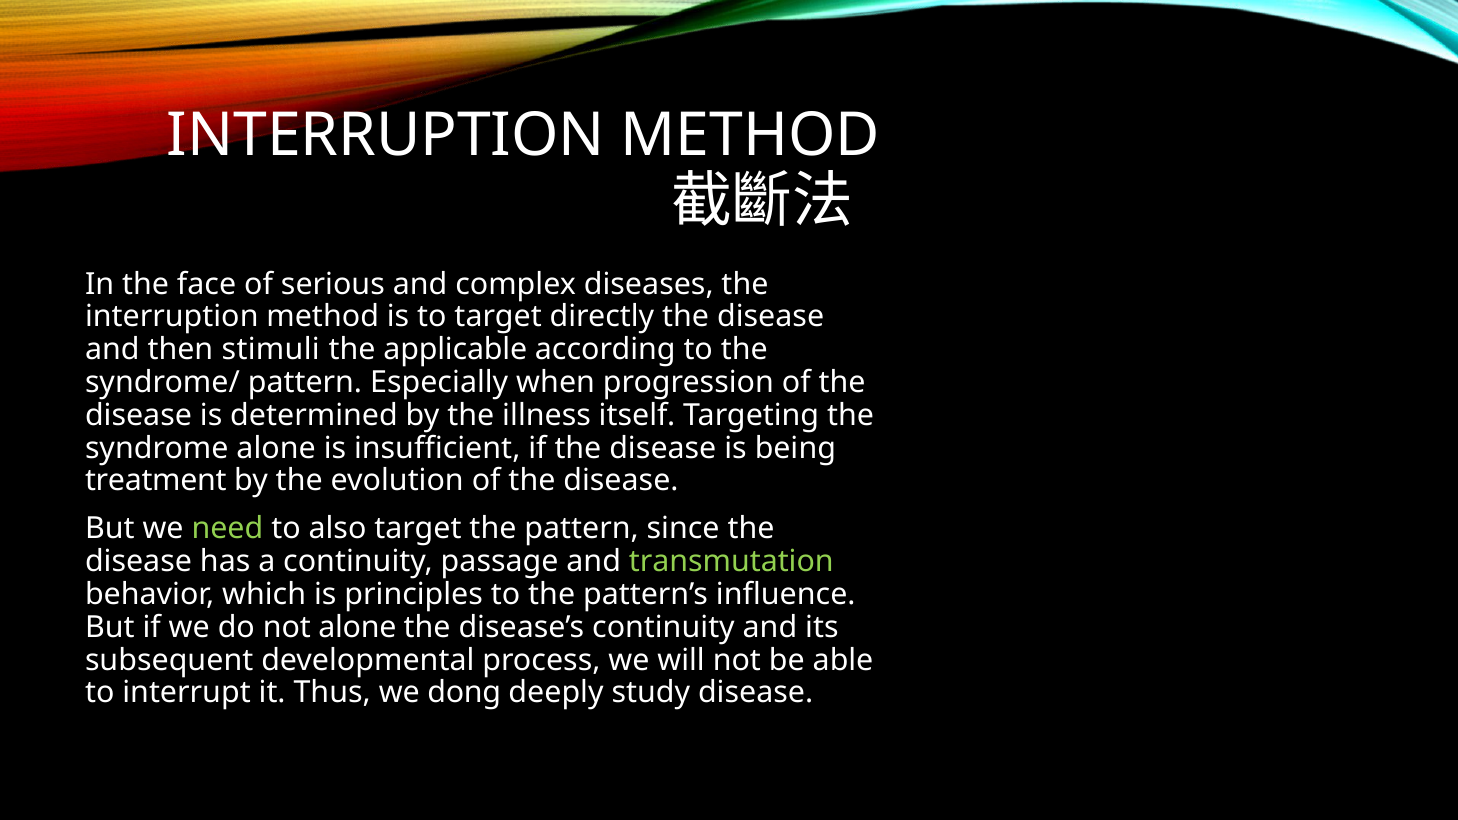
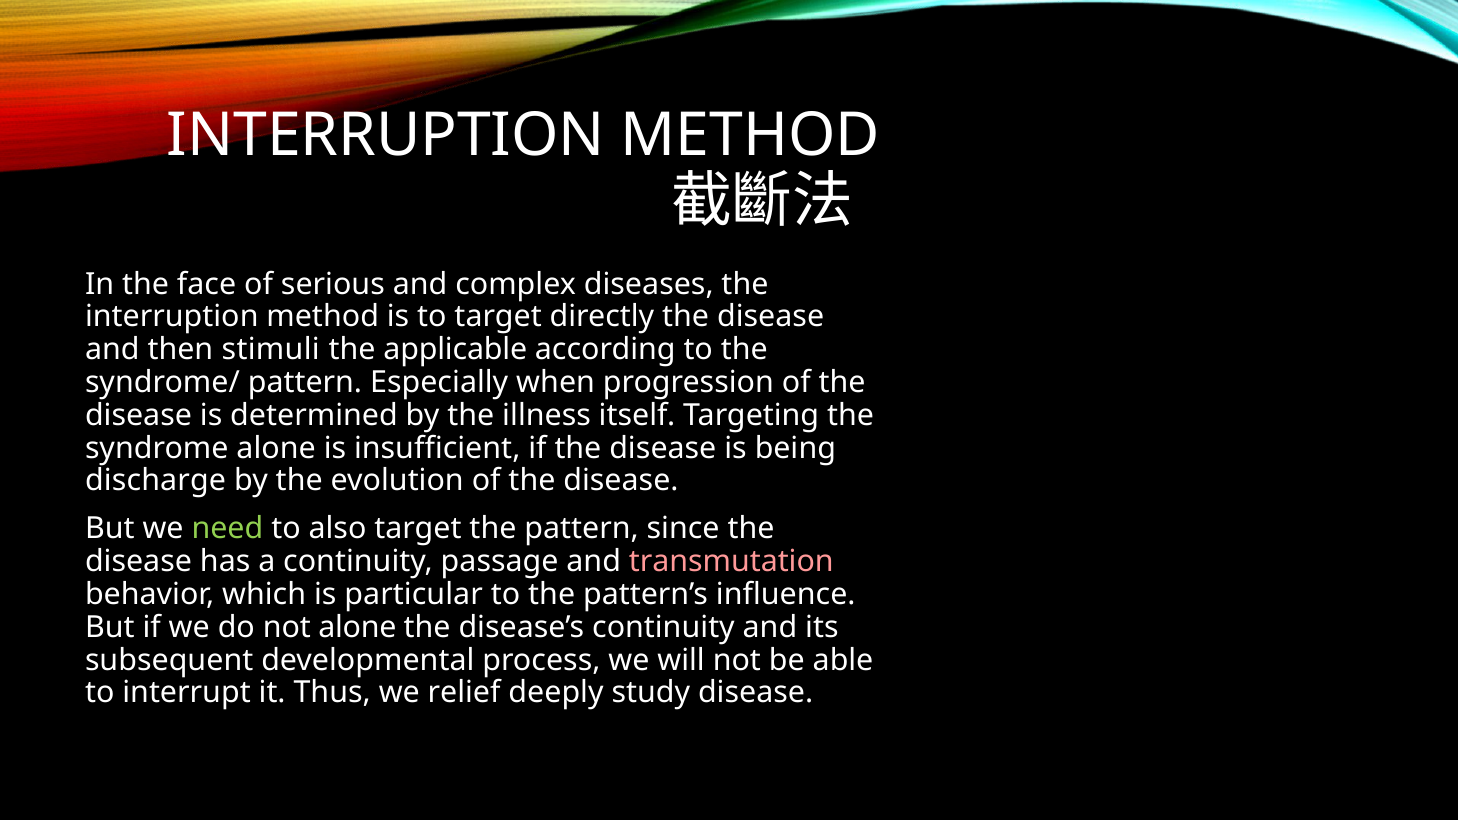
treatment: treatment -> discharge
transmutation colour: light green -> pink
principles: principles -> particular
dong: dong -> relief
